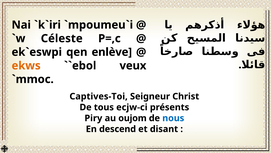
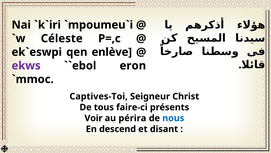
ekws colour: orange -> purple
veux: veux -> eron
ecjw-ci: ecjw-ci -> faire-ci
Piry: Piry -> Voir
oujom: oujom -> périra
